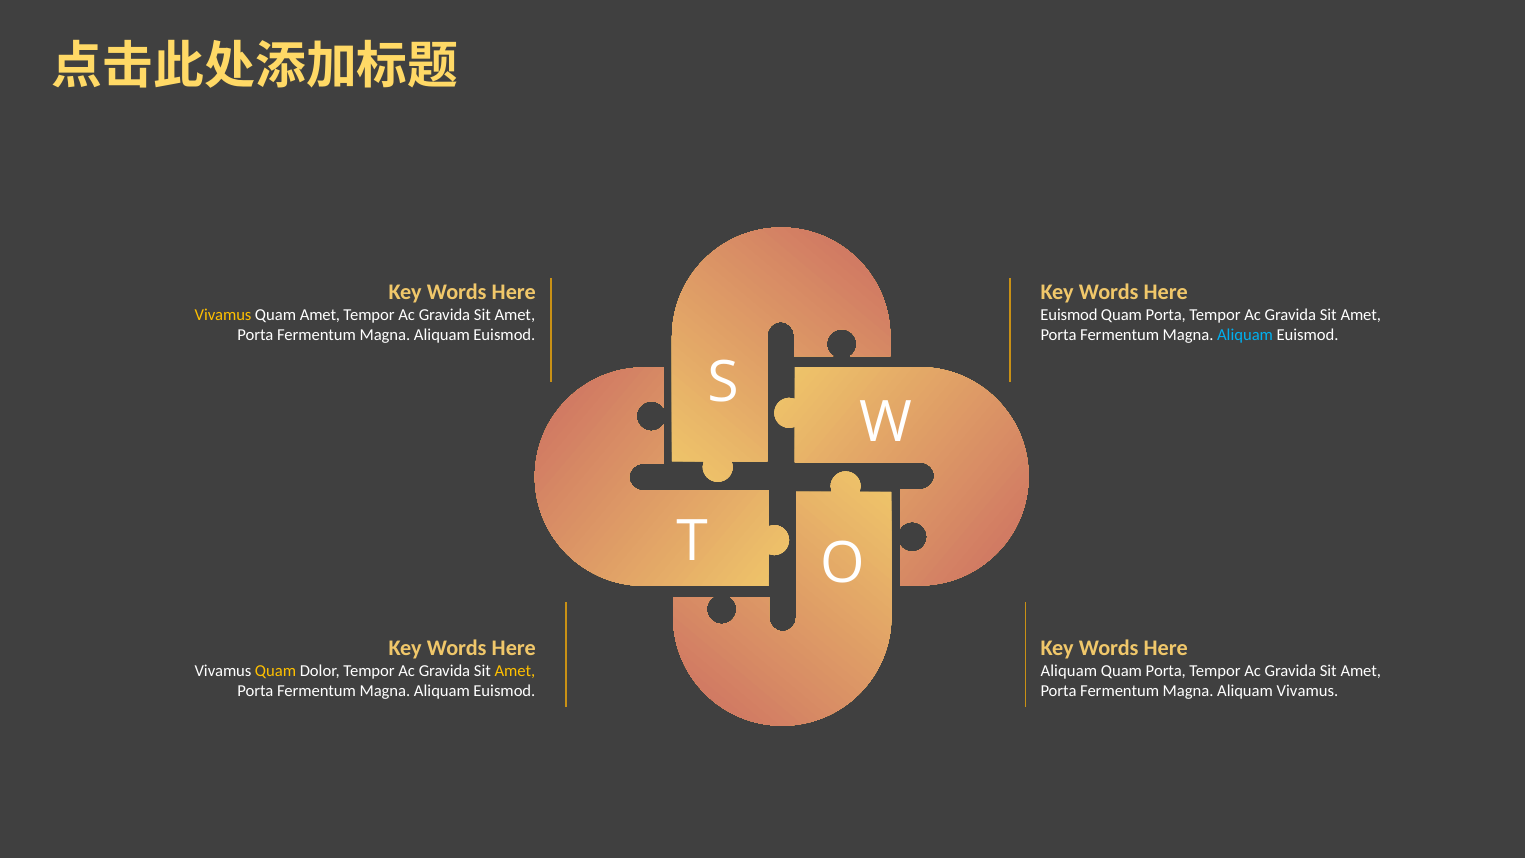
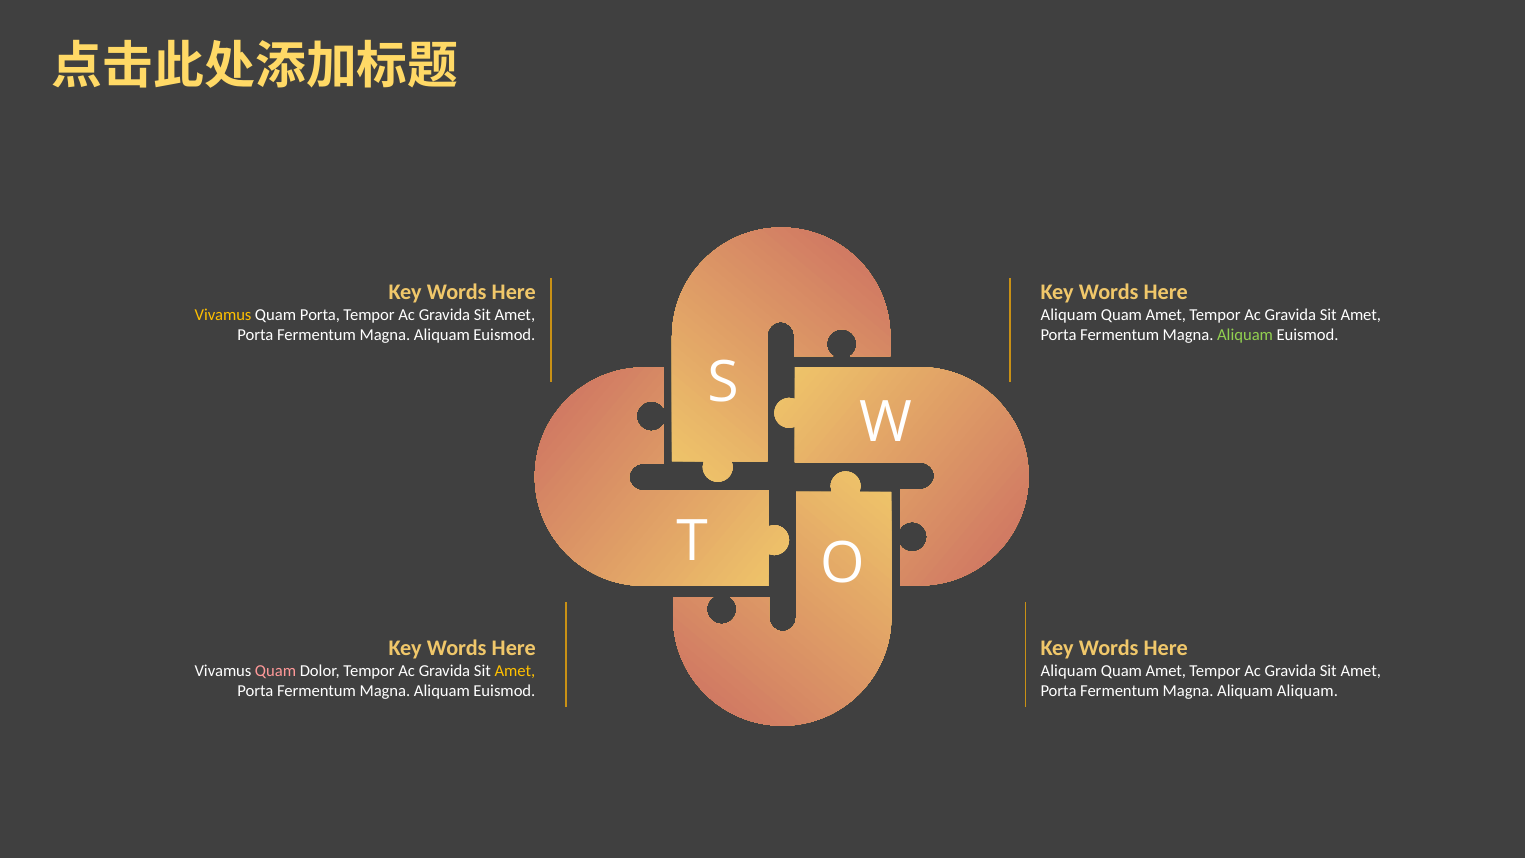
Quam Amet: Amet -> Porta
Euismod at (1069, 315): Euismod -> Aliquam
Porta at (1166, 315): Porta -> Amet
Aliquam at (1245, 335) colour: light blue -> light green
Quam at (276, 671) colour: yellow -> pink
Porta at (1166, 671): Porta -> Amet
Aliquam Vivamus: Vivamus -> Aliquam
